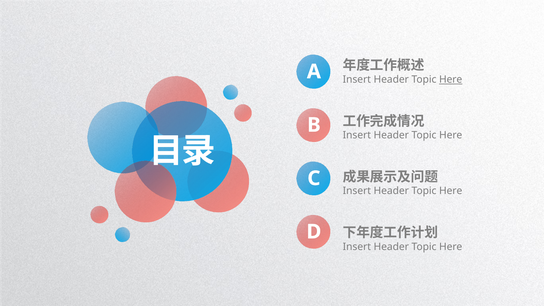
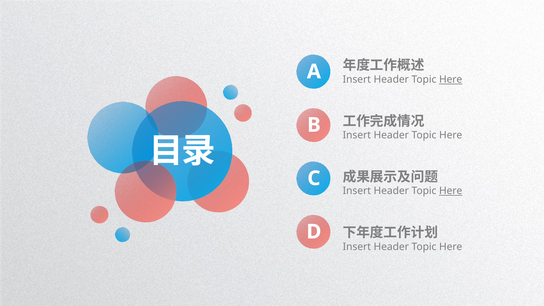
Here at (451, 191) underline: none -> present
